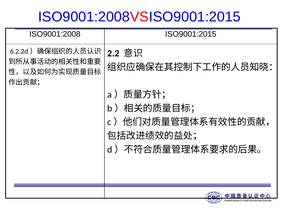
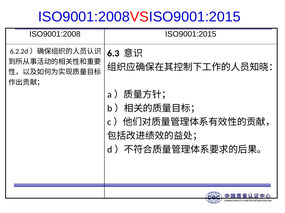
2.2: 2.2 -> 6.3
